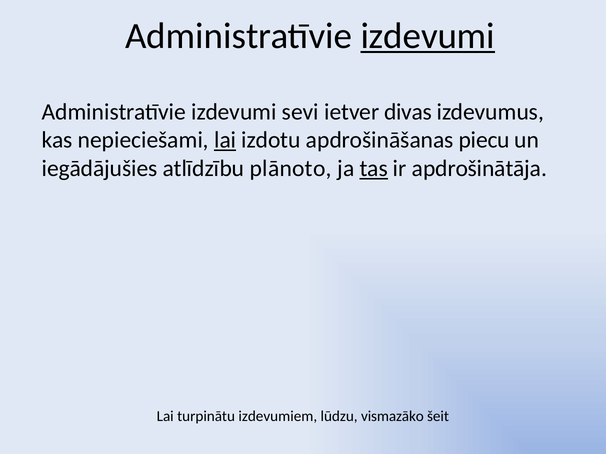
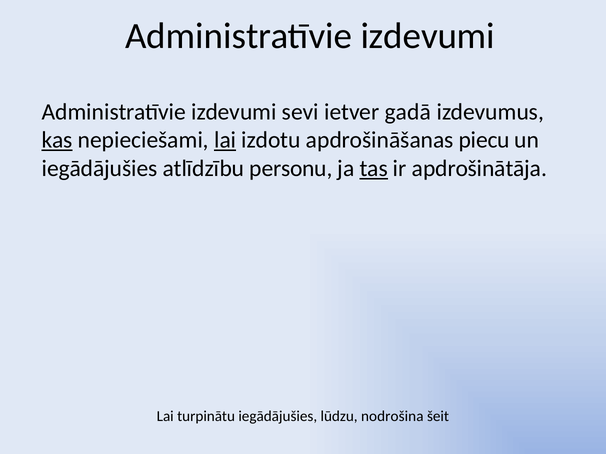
izdevumi at (428, 36) underline: present -> none
divas: divas -> gadā
kas underline: none -> present
plānoto: plānoto -> personu
turpinātu izdevumiem: izdevumiem -> iegādājušies
vismazāko: vismazāko -> nodrošina
